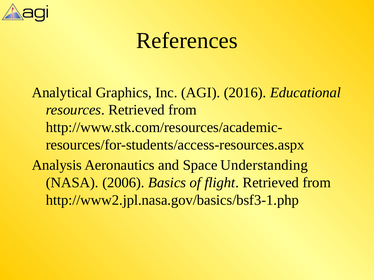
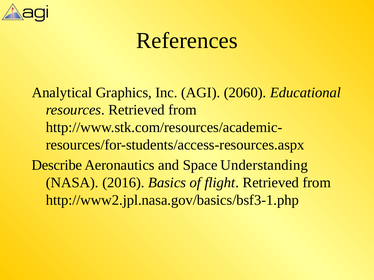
2016: 2016 -> 2060
Analysis: Analysis -> Describe
2006: 2006 -> 2016
